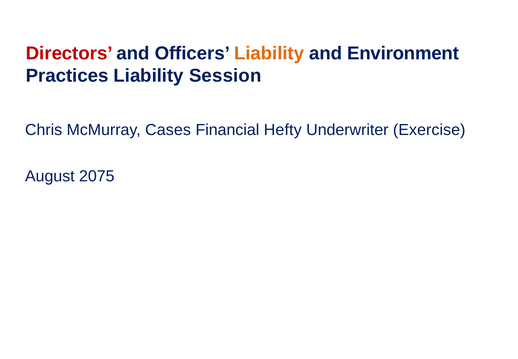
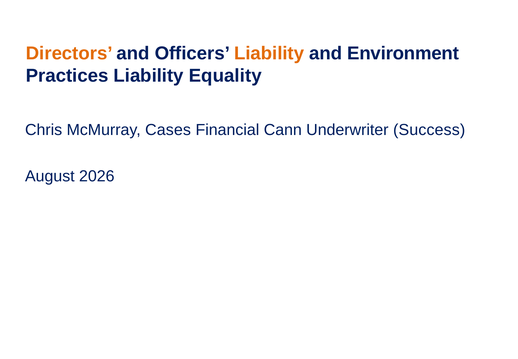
Directors colour: red -> orange
Session: Session -> Equality
Hefty: Hefty -> Cann
Exercise: Exercise -> Success
2075: 2075 -> 2026
